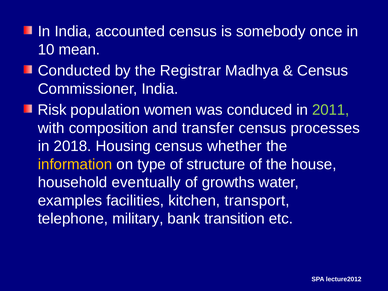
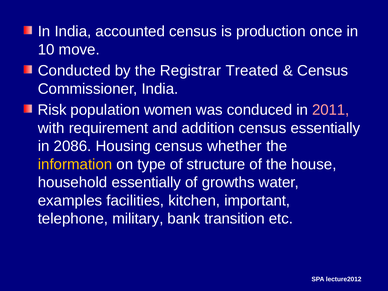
somebody: somebody -> production
mean: mean -> move
Madhya: Madhya -> Treated
2011 colour: light green -> pink
composition: composition -> requirement
transfer: transfer -> addition
census processes: processes -> essentially
2018: 2018 -> 2086
household eventually: eventually -> essentially
transport: transport -> important
